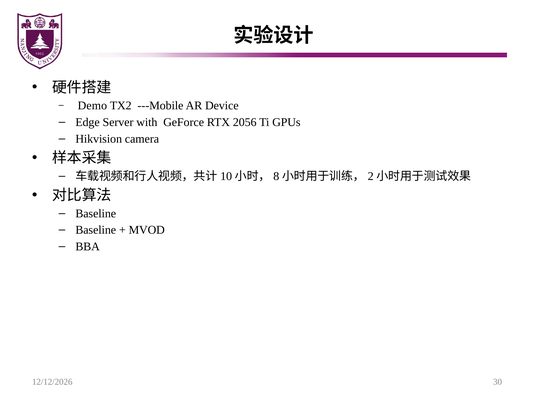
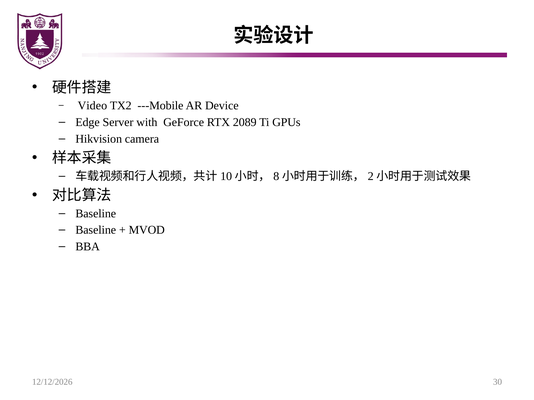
Demo: Demo -> Video
2056: 2056 -> 2089
